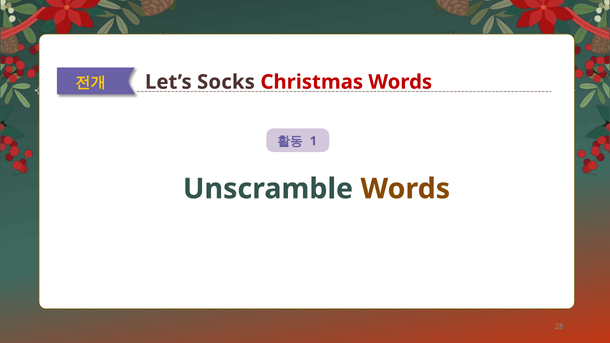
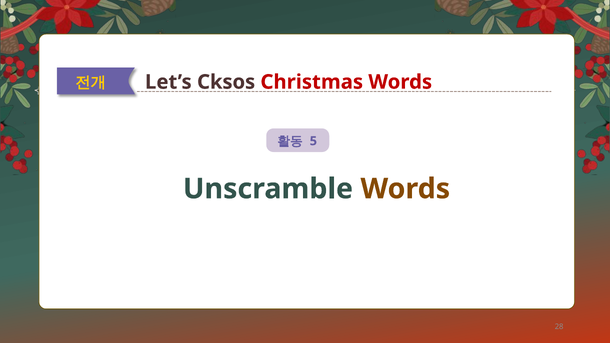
Socks: Socks -> Cksos
1: 1 -> 5
